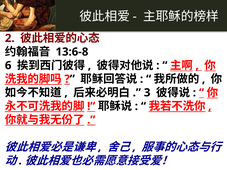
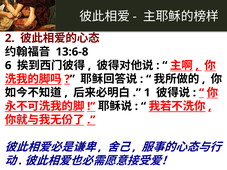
3: 3 -> 1
